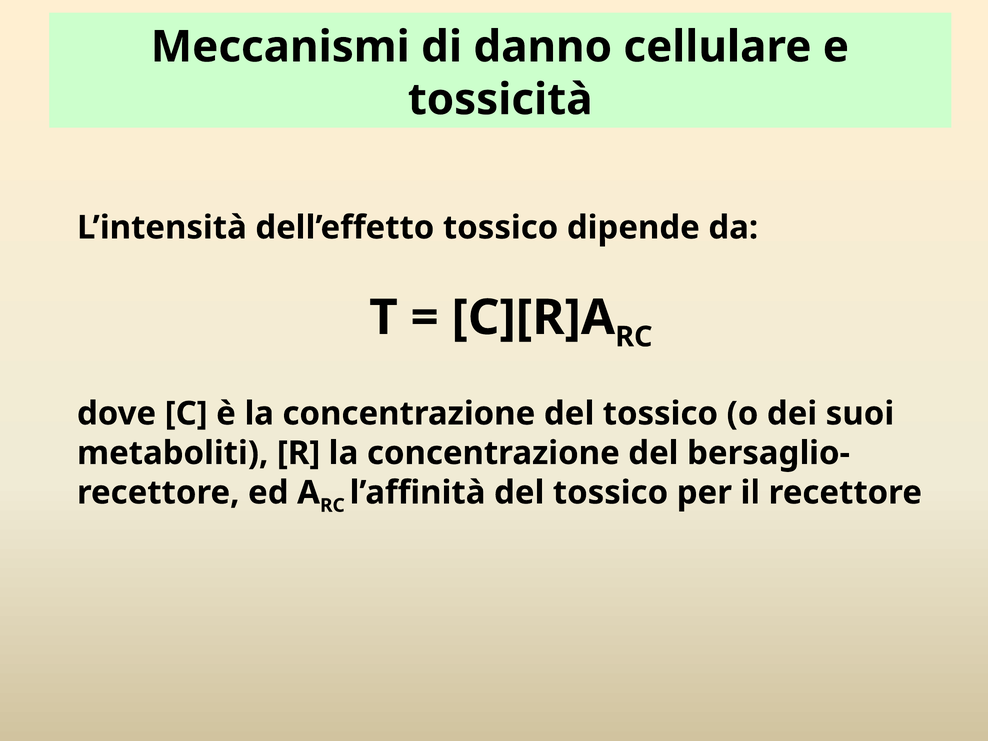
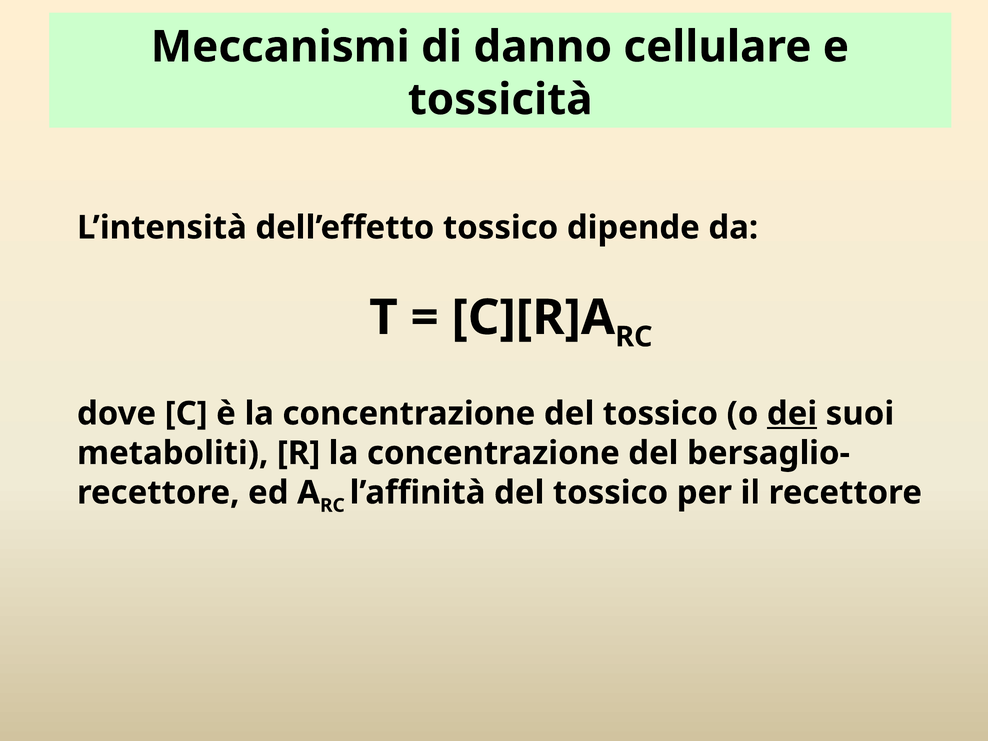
dei underline: none -> present
